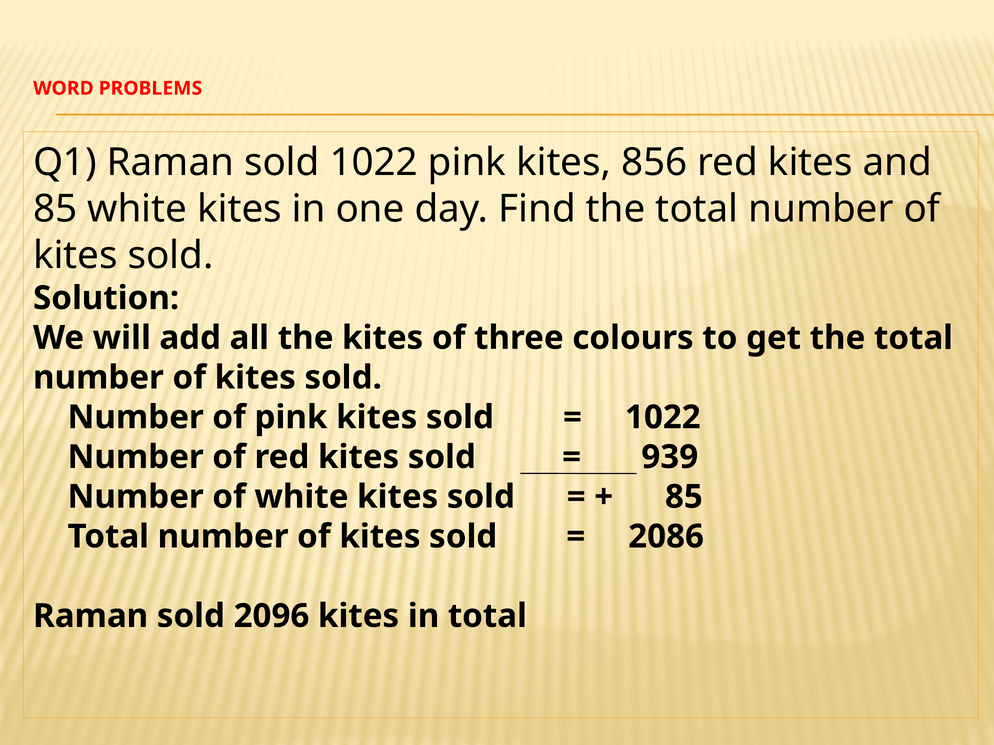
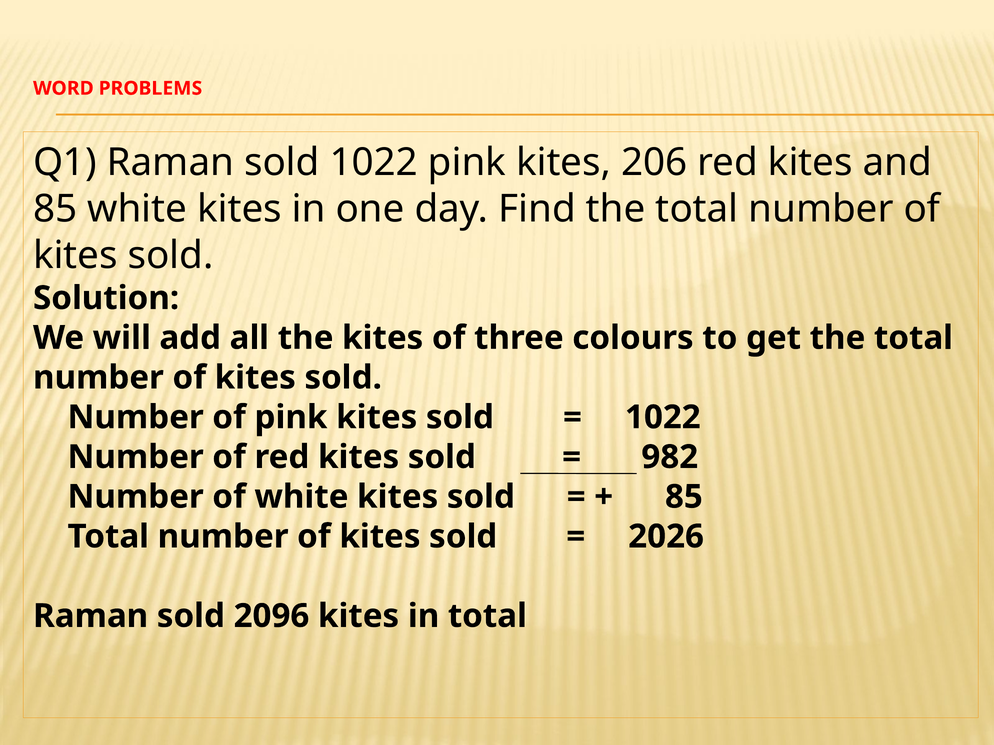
856: 856 -> 206
939: 939 -> 982
2086: 2086 -> 2026
